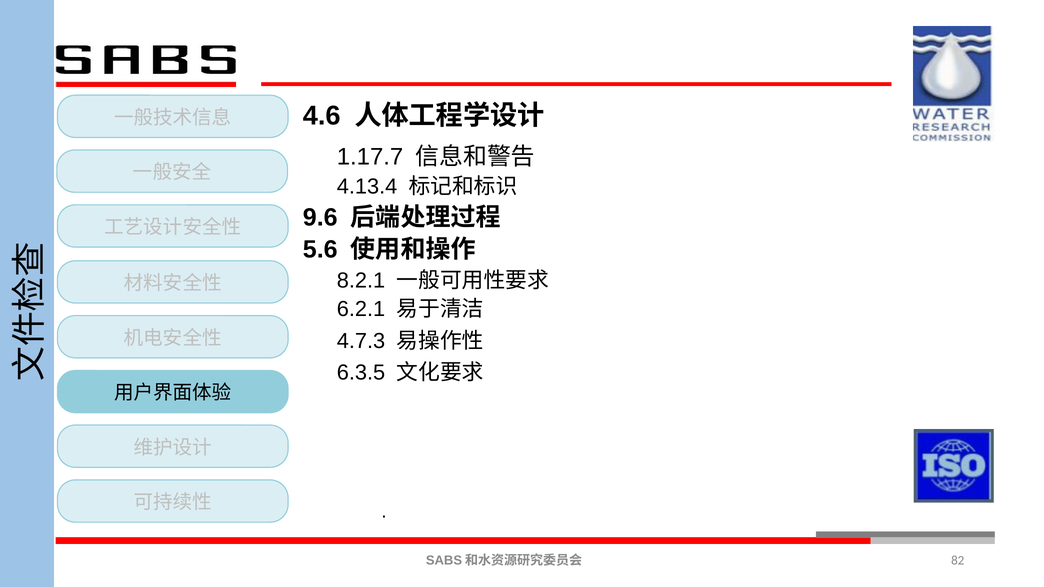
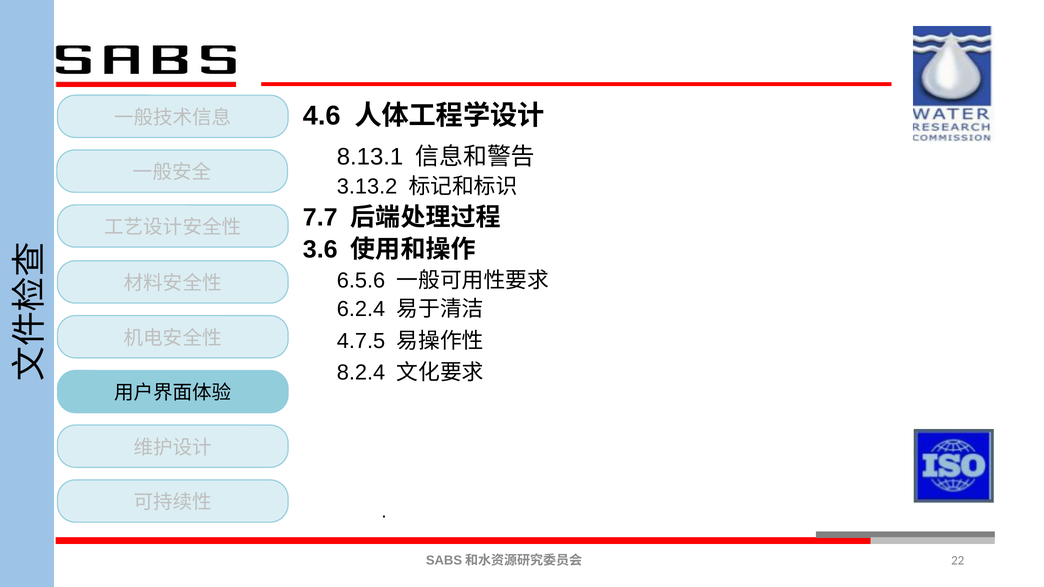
1.17.7: 1.17.7 -> 8.13.1
4.13.4: 4.13.4 -> 3.13.2
9.6: 9.6 -> 7.7
5.6: 5.6 -> 3.6
8.2.1: 8.2.1 -> 6.5.6
6.2.1: 6.2.1 -> 6.2.4
4.7.3: 4.7.3 -> 4.7.5
6.3.5: 6.3.5 -> 8.2.4
82: 82 -> 22
